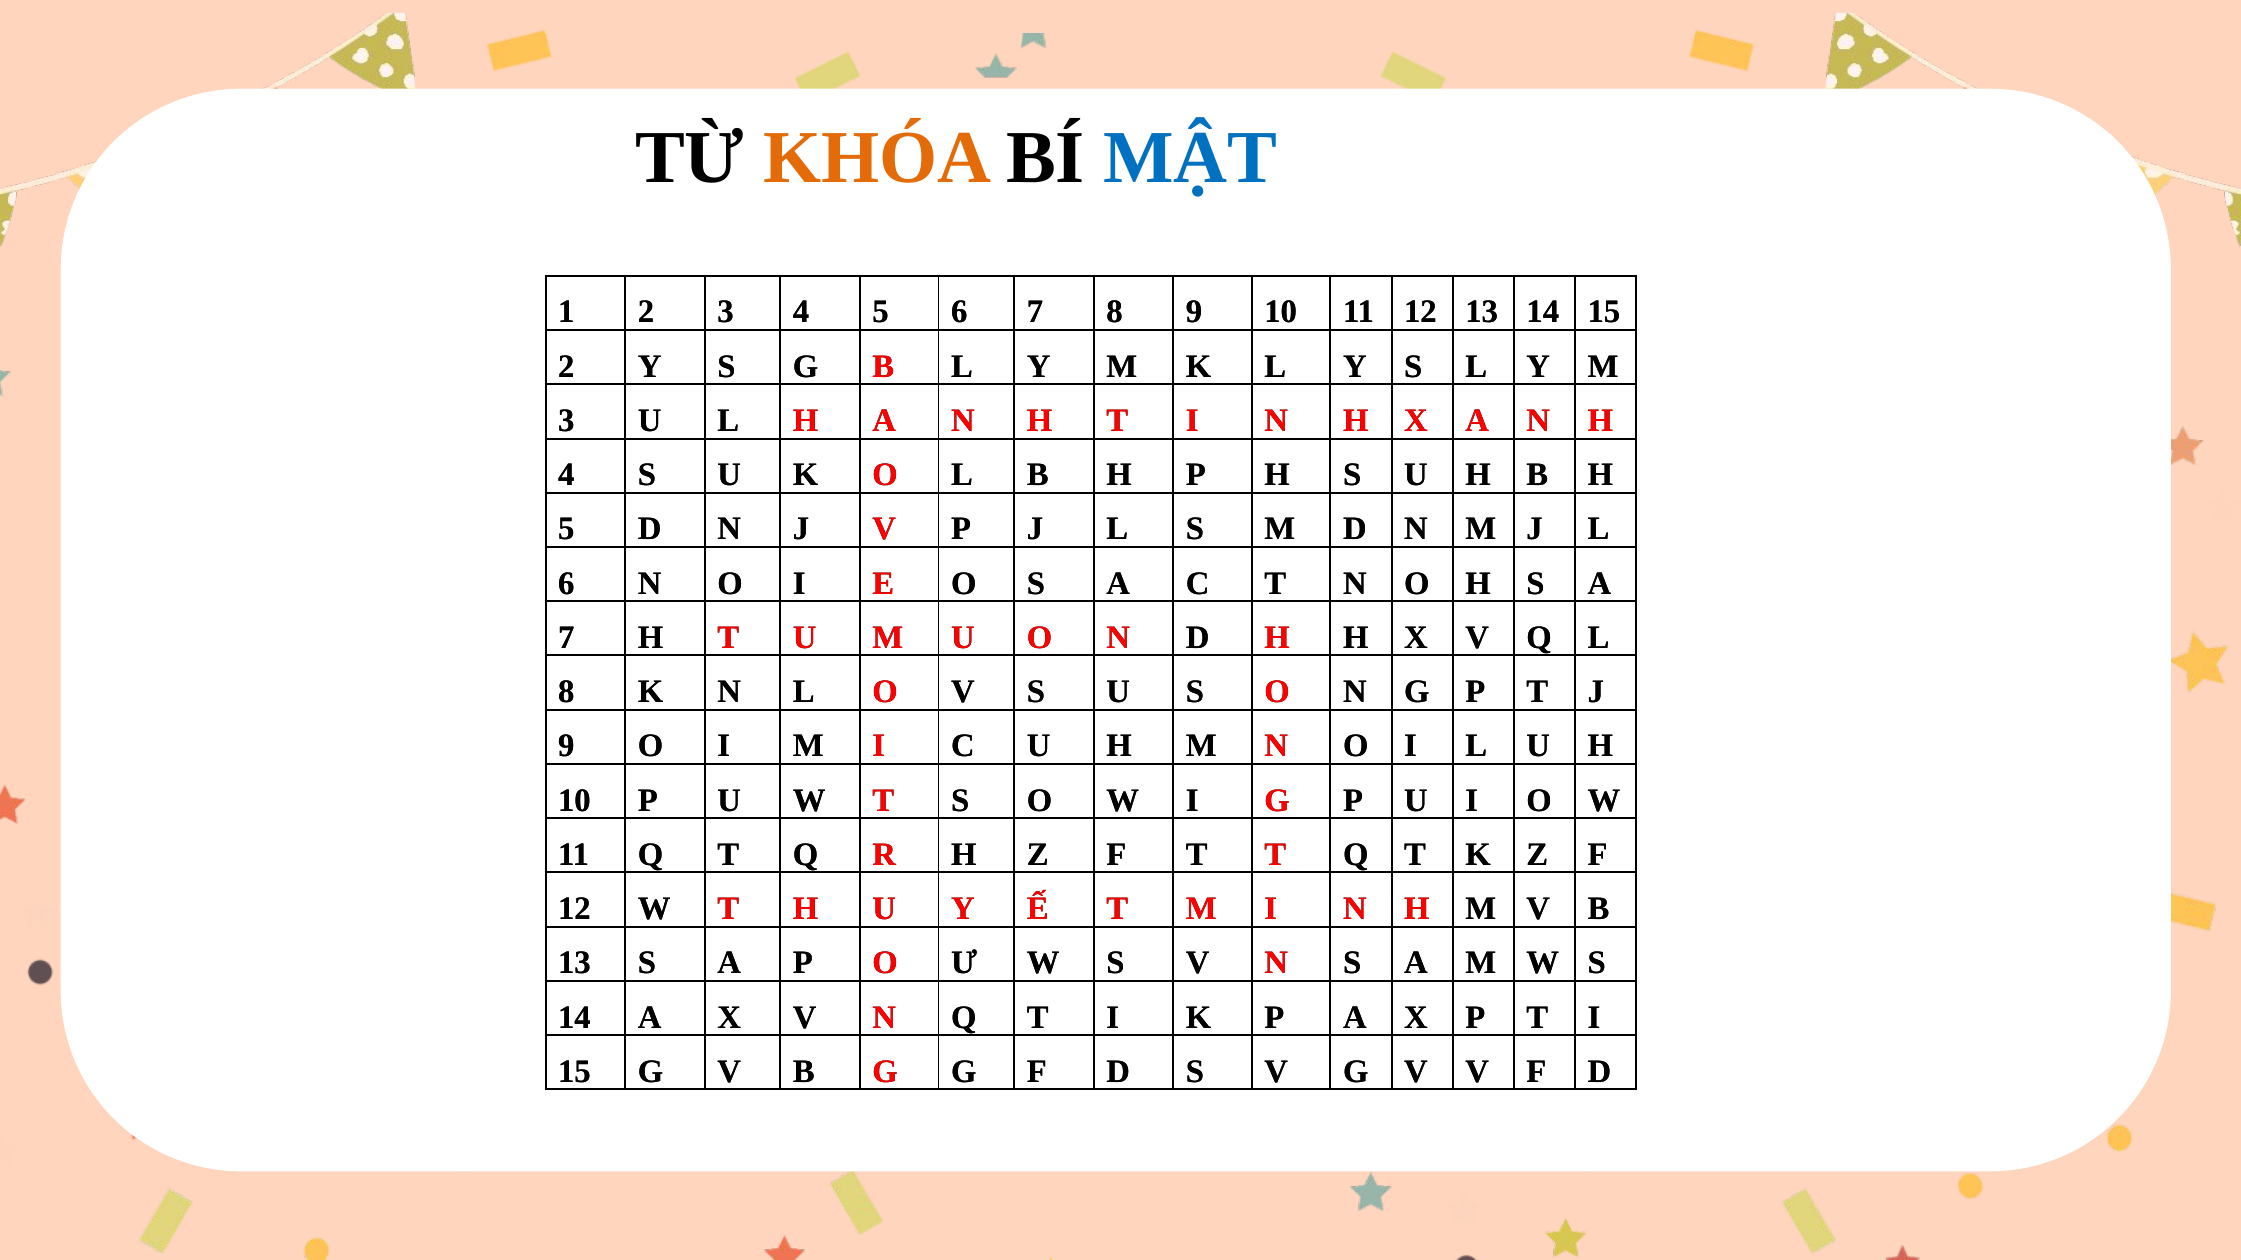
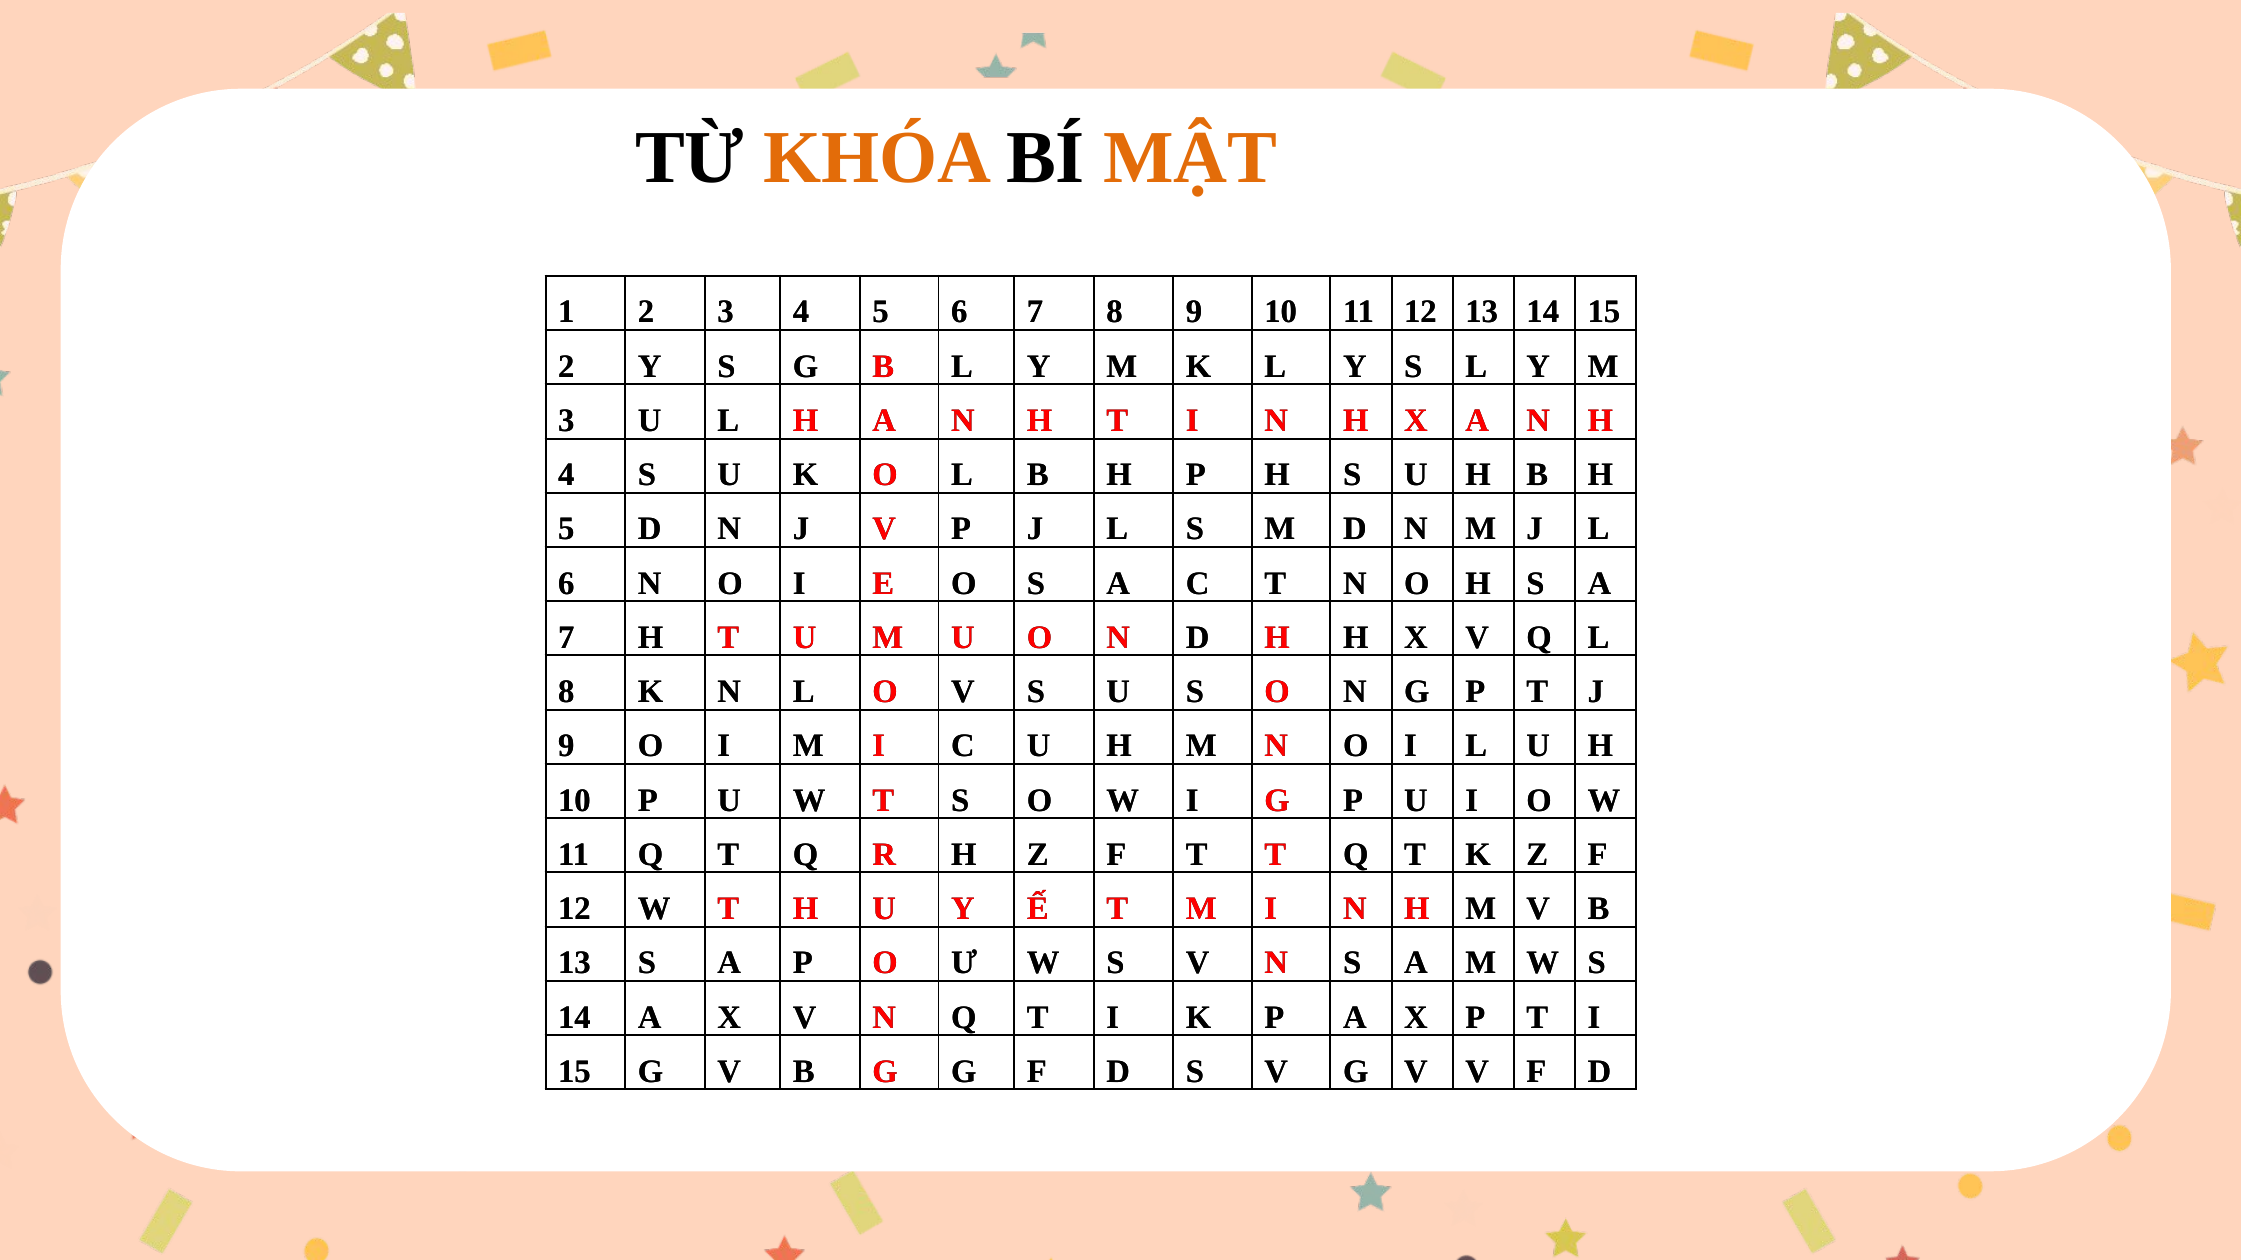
MẬT colour: blue -> orange
